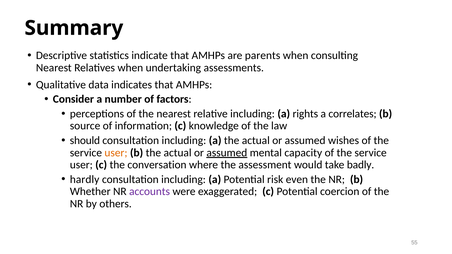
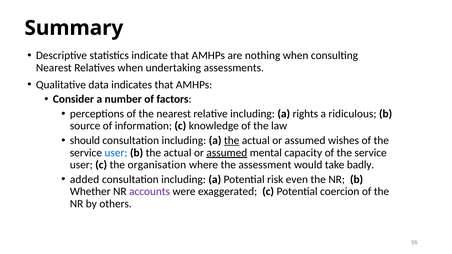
parents: parents -> nothing
correlates: correlates -> ridiculous
the at (232, 141) underline: none -> present
user at (116, 153) colour: orange -> blue
conversation: conversation -> organisation
hardly: hardly -> added
